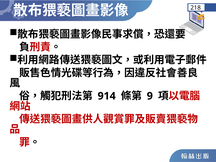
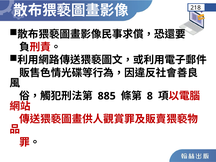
914: 914 -> 885
9: 9 -> 8
